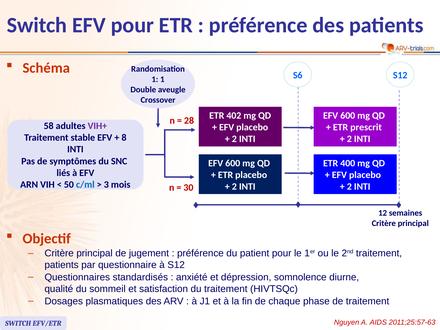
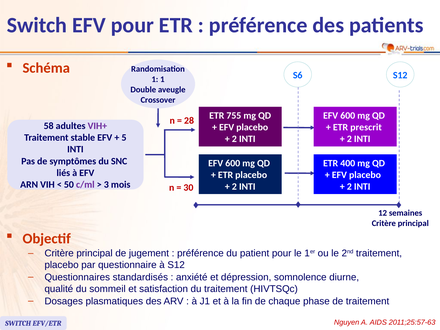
402: 402 -> 755
8: 8 -> 5
c/ml colour: blue -> purple
patients at (62, 265): patients -> placebo
